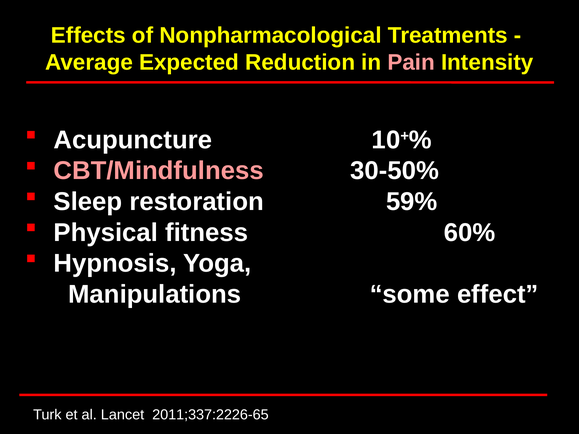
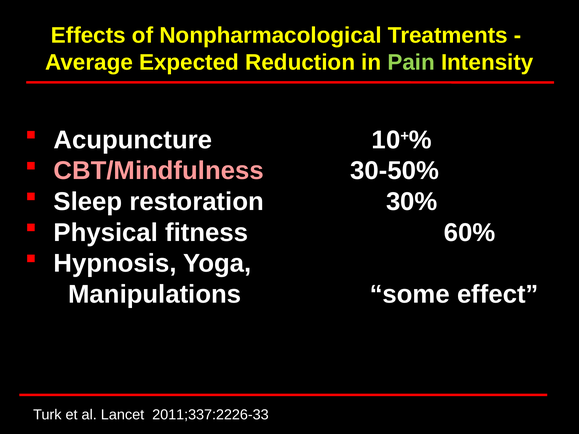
Pain colour: pink -> light green
59%: 59% -> 30%
2011;337:2226-65: 2011;337:2226-65 -> 2011;337:2226-33
